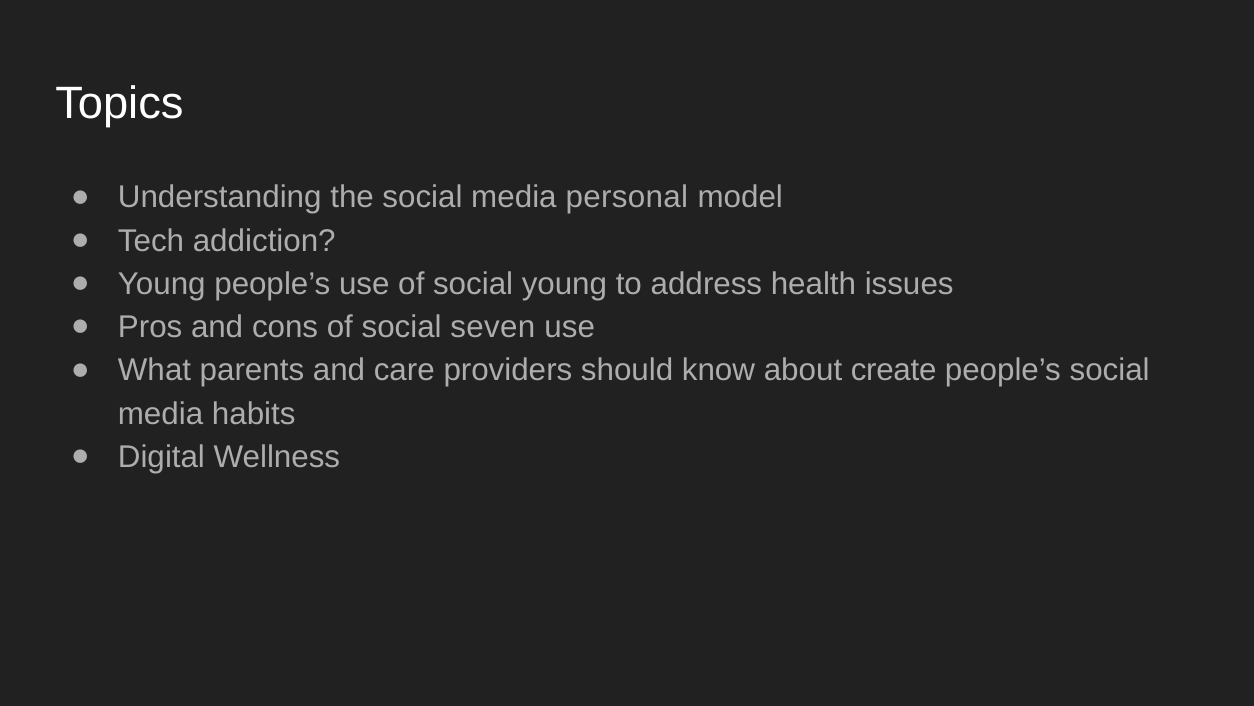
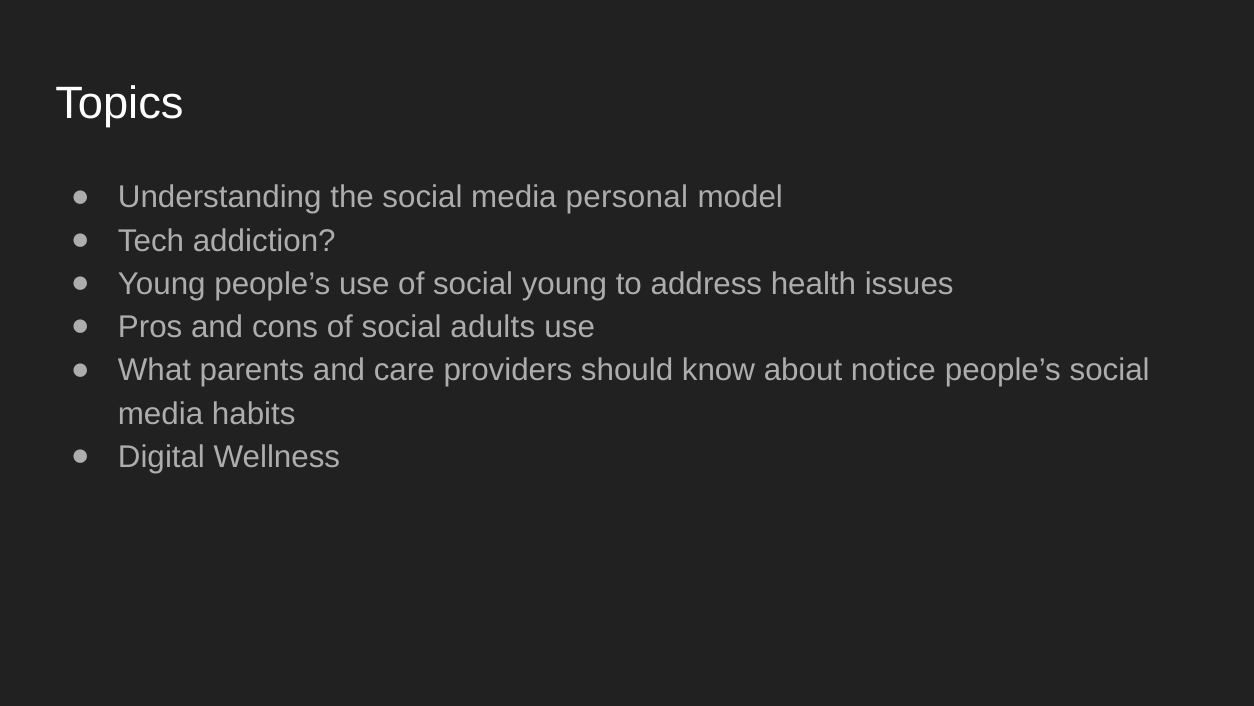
seven: seven -> adults
create: create -> notice
